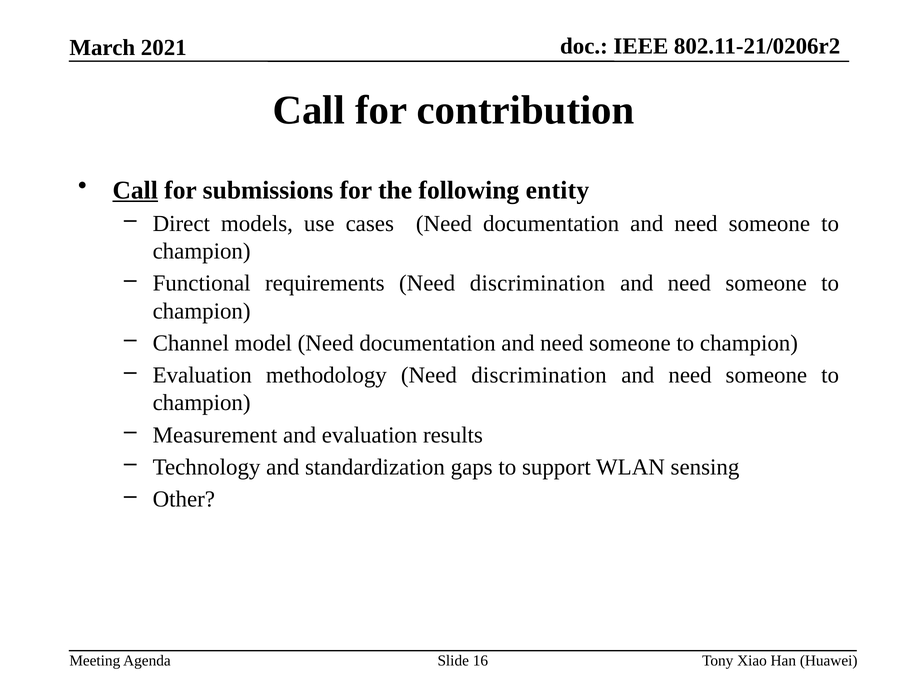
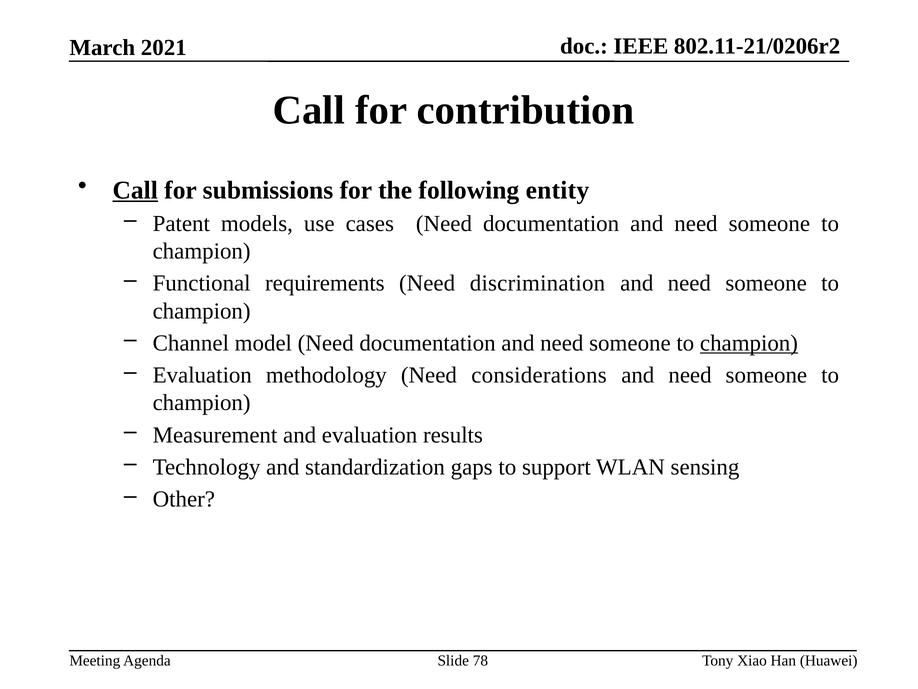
Direct: Direct -> Patent
champion at (749, 343) underline: none -> present
methodology Need discrimination: discrimination -> considerations
16: 16 -> 78
